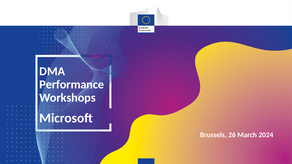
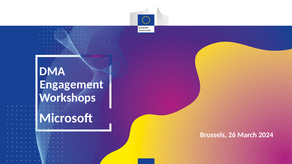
Performance: Performance -> Engagement
